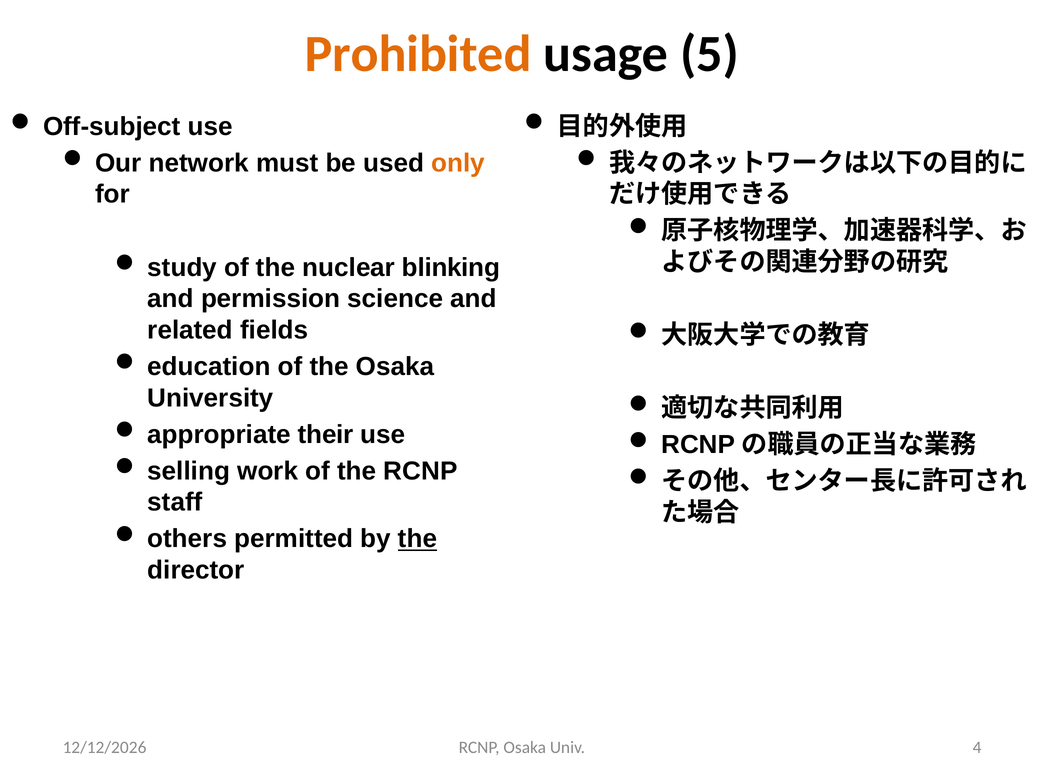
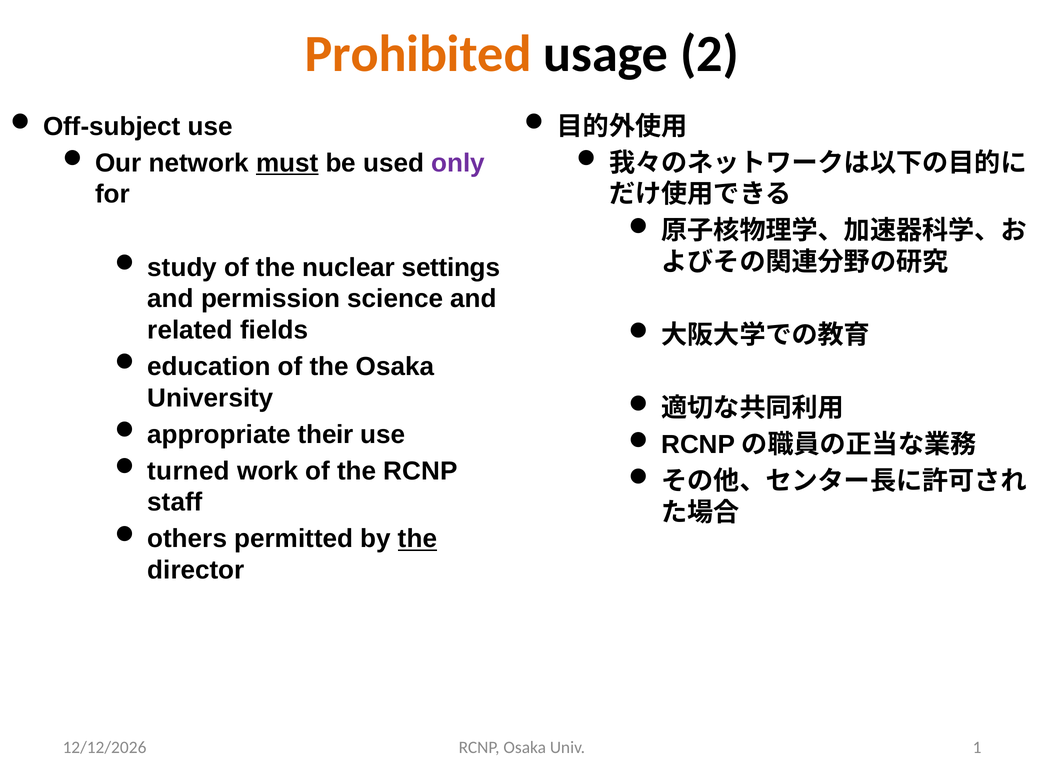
5: 5 -> 2
must underline: none -> present
only colour: orange -> purple
blinking: blinking -> settings
selling: selling -> turned
4: 4 -> 1
